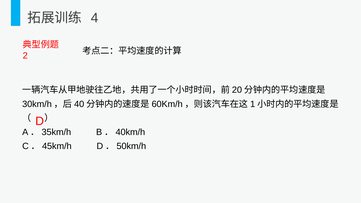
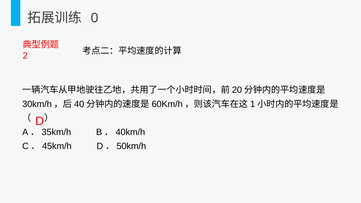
4: 4 -> 0
